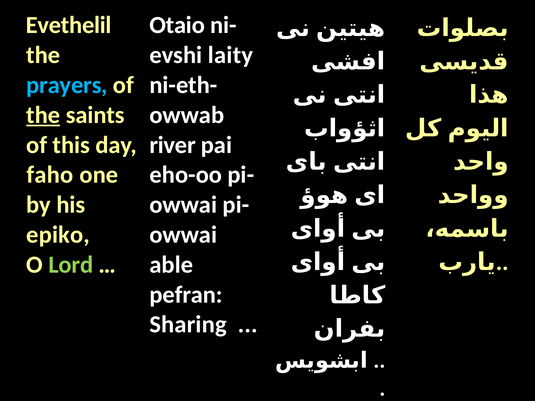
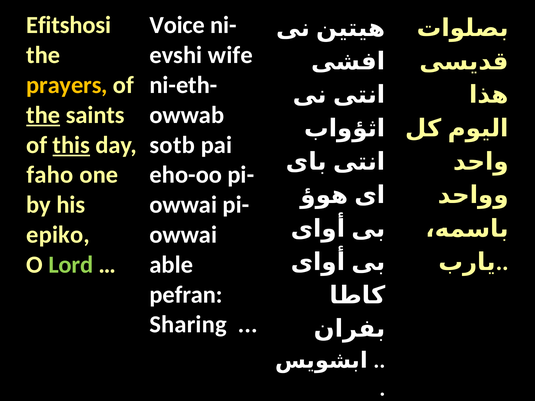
Evethelil: Evethelil -> Efitshosi
Otaio: Otaio -> Voice
laity: laity -> wife
prayers colour: light blue -> yellow
this underline: none -> present
river: river -> sotb
